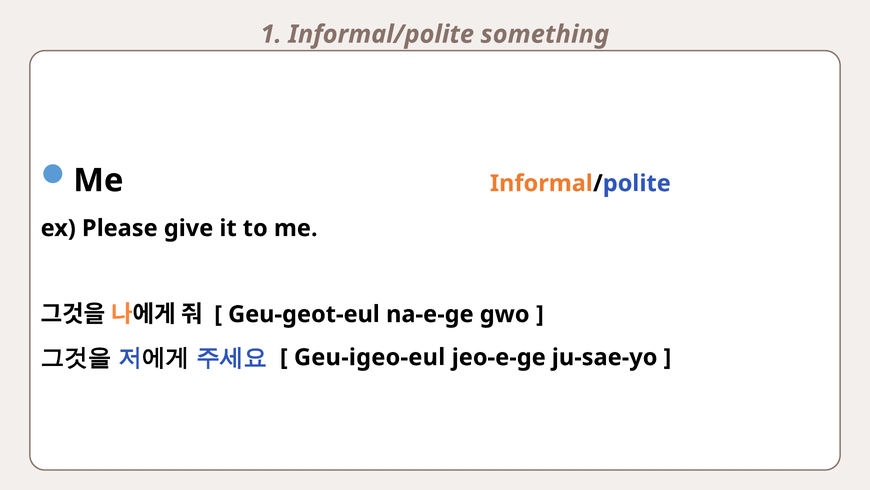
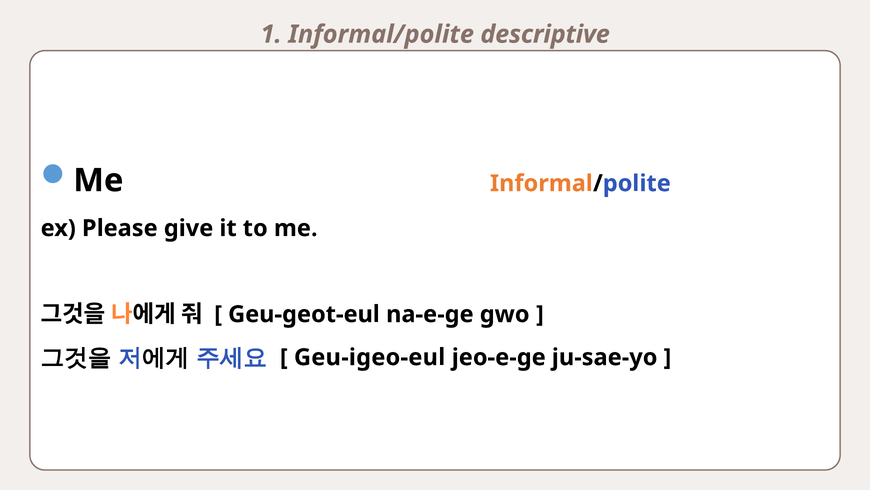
something: something -> descriptive
